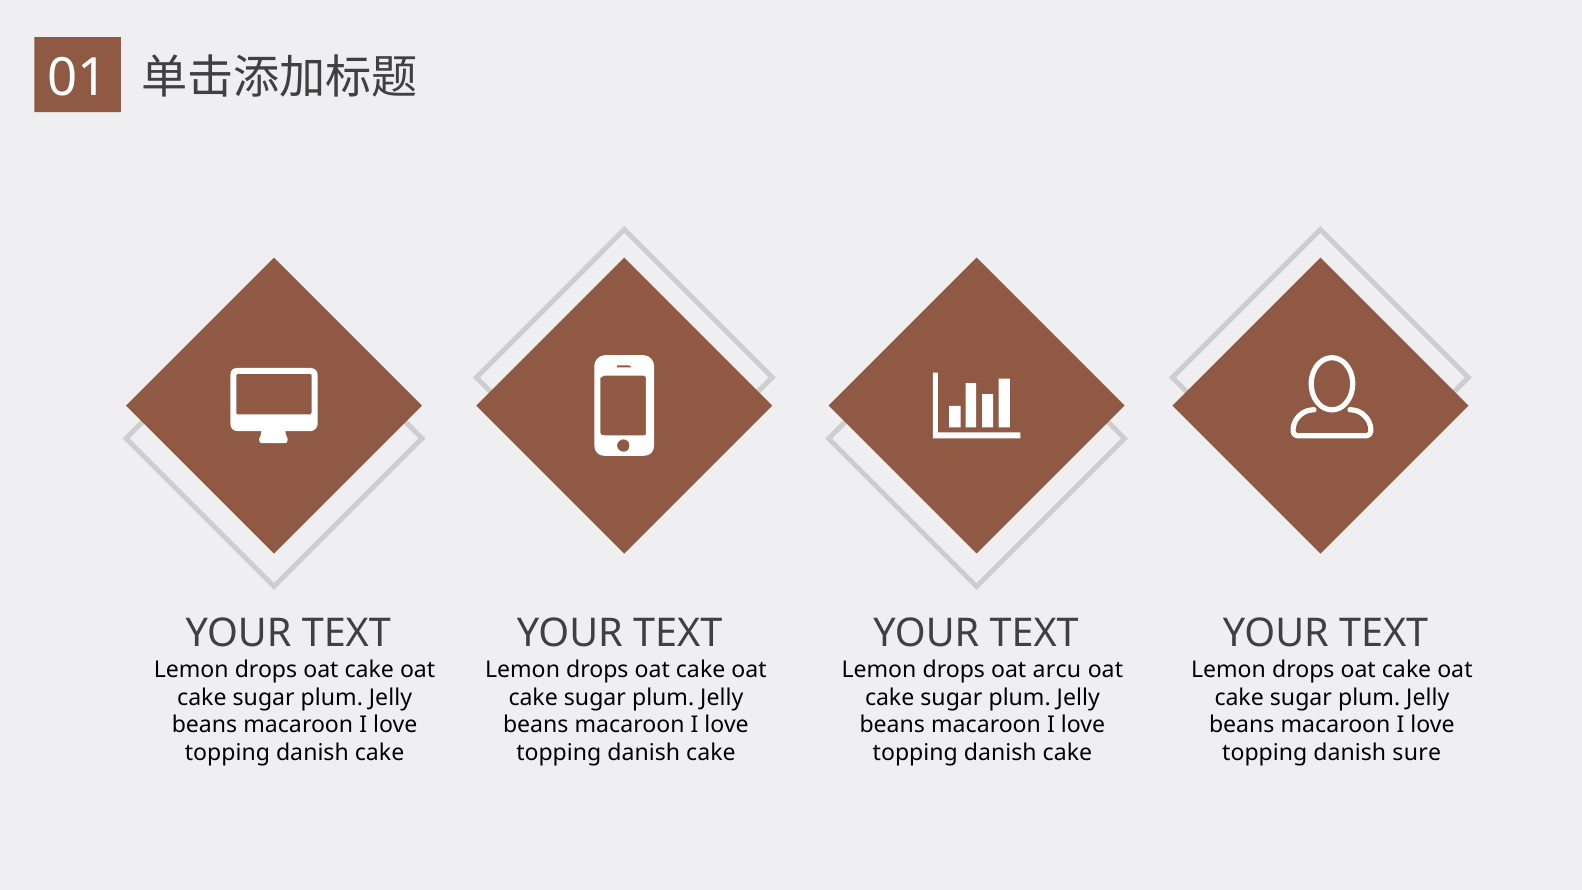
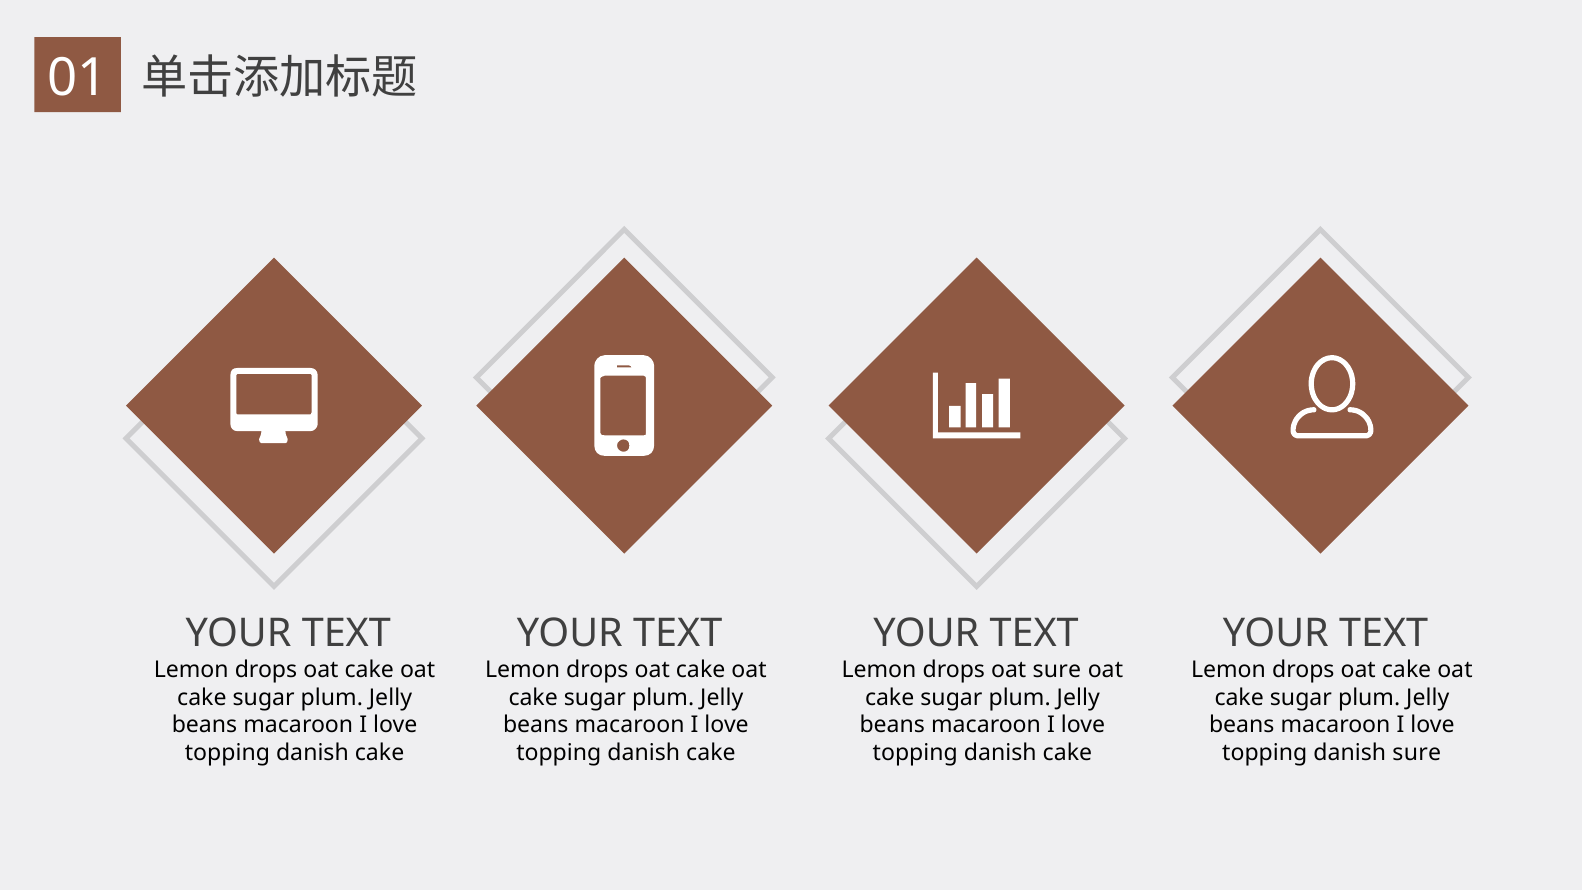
oat arcu: arcu -> sure
